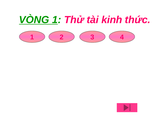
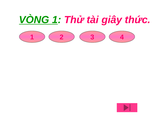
kinh: kinh -> giây
